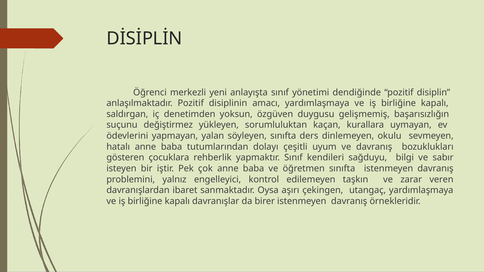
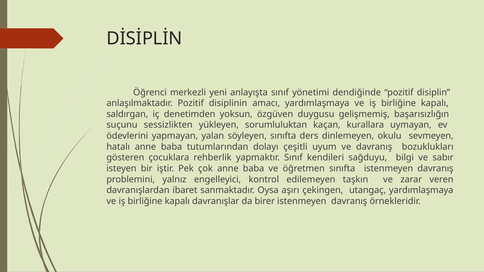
değiştirmez: değiştirmez -> sessizlikten
